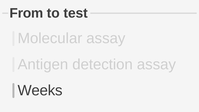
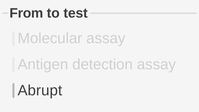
Weeks: Weeks -> Abrupt
